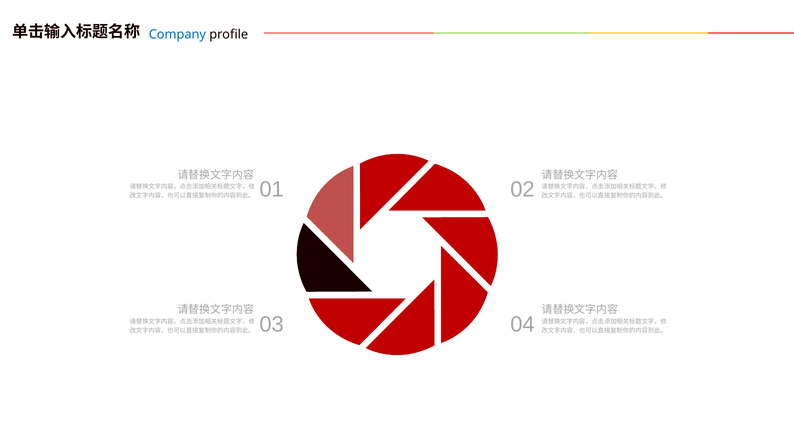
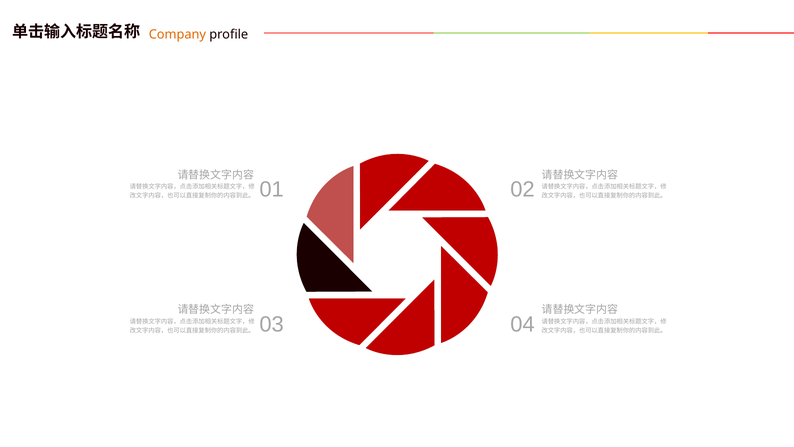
Company colour: blue -> orange
